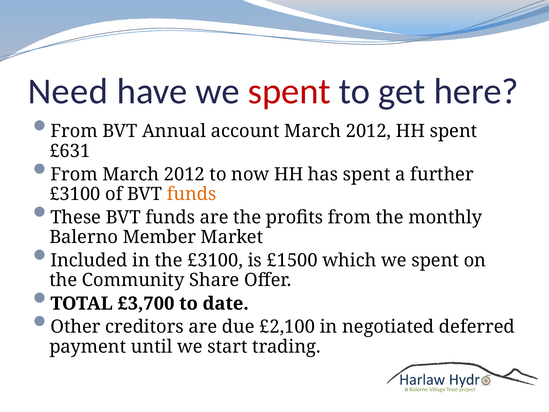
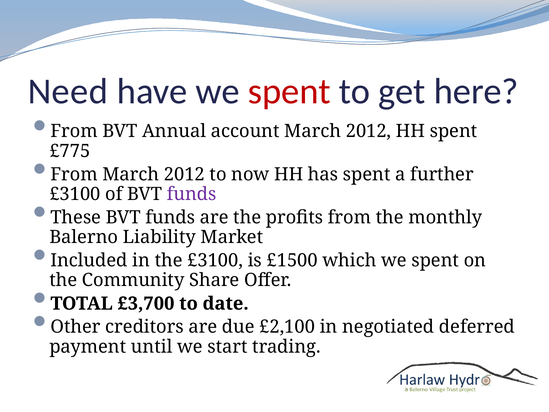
£631: £631 -> £775
funds at (192, 194) colour: orange -> purple
Member: Member -> Liability
